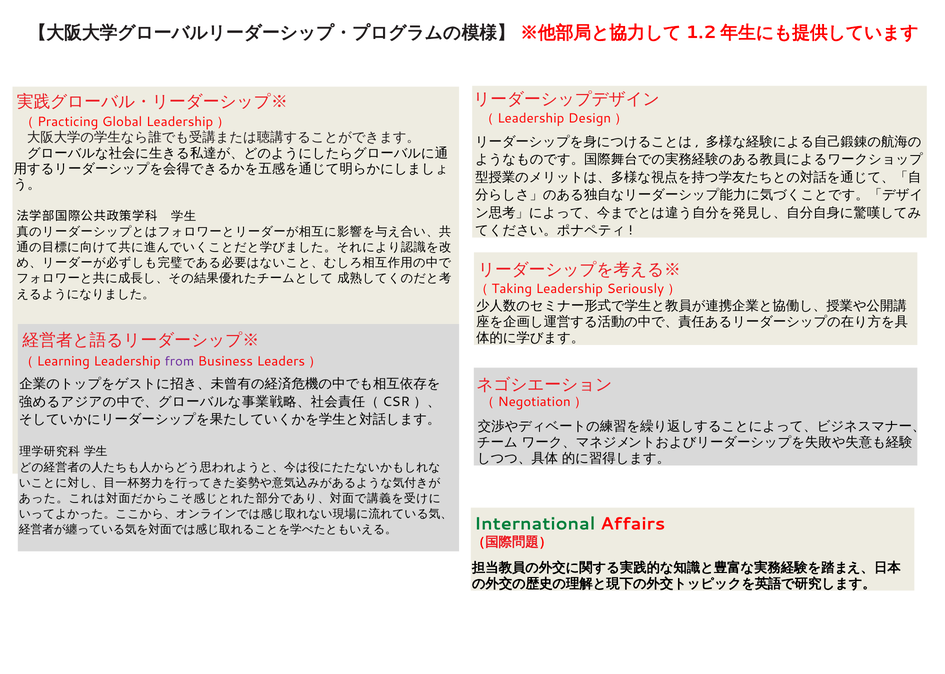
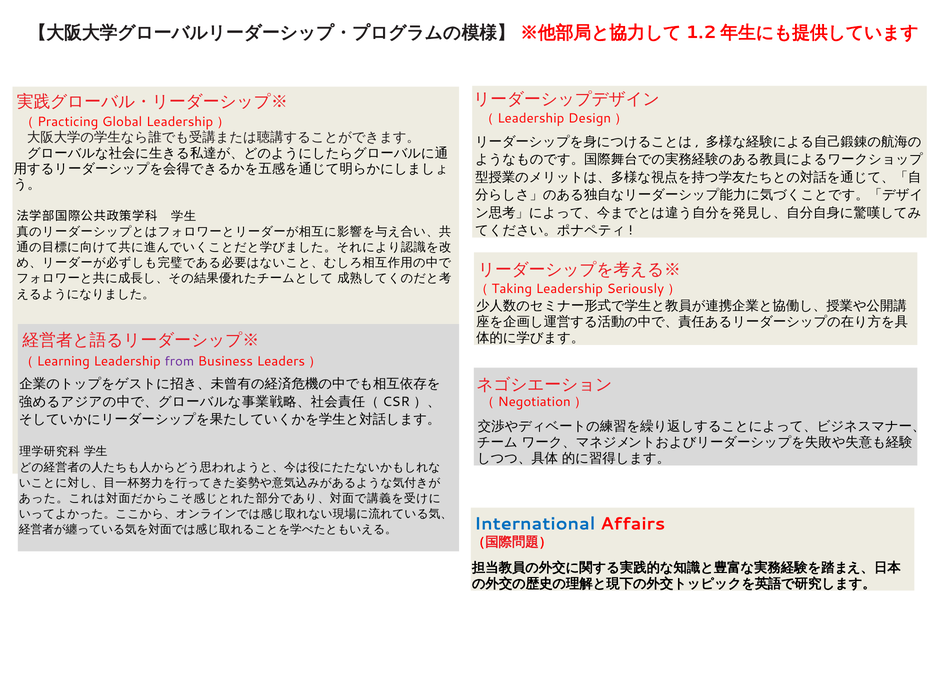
International colour: green -> blue
